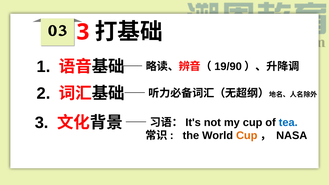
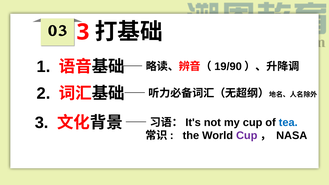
Cup at (247, 136) colour: orange -> purple
